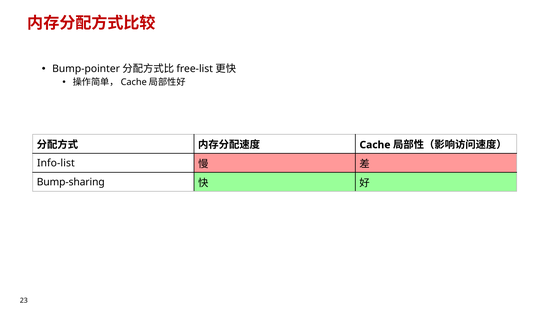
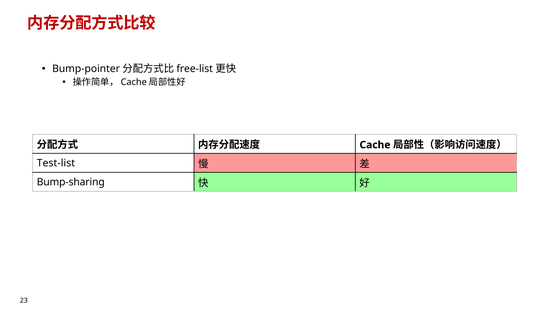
Info-list: Info-list -> Test-list
